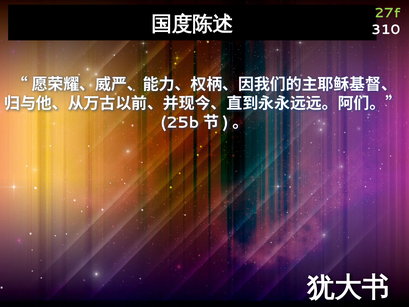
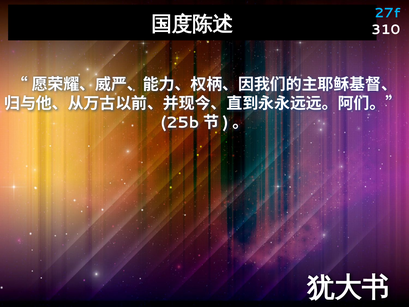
27f colour: light green -> light blue
